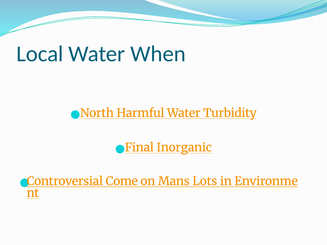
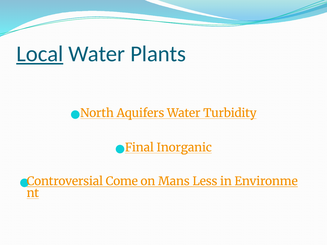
Local underline: none -> present
When: When -> Plants
Harmful: Harmful -> Aquifers
Lots: Lots -> Less
